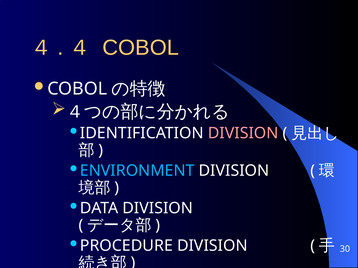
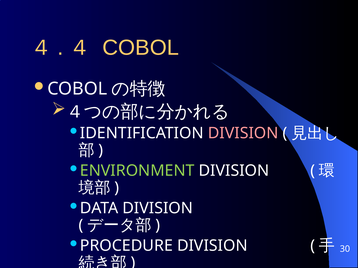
ENVIRONMENT colour: light blue -> light green
